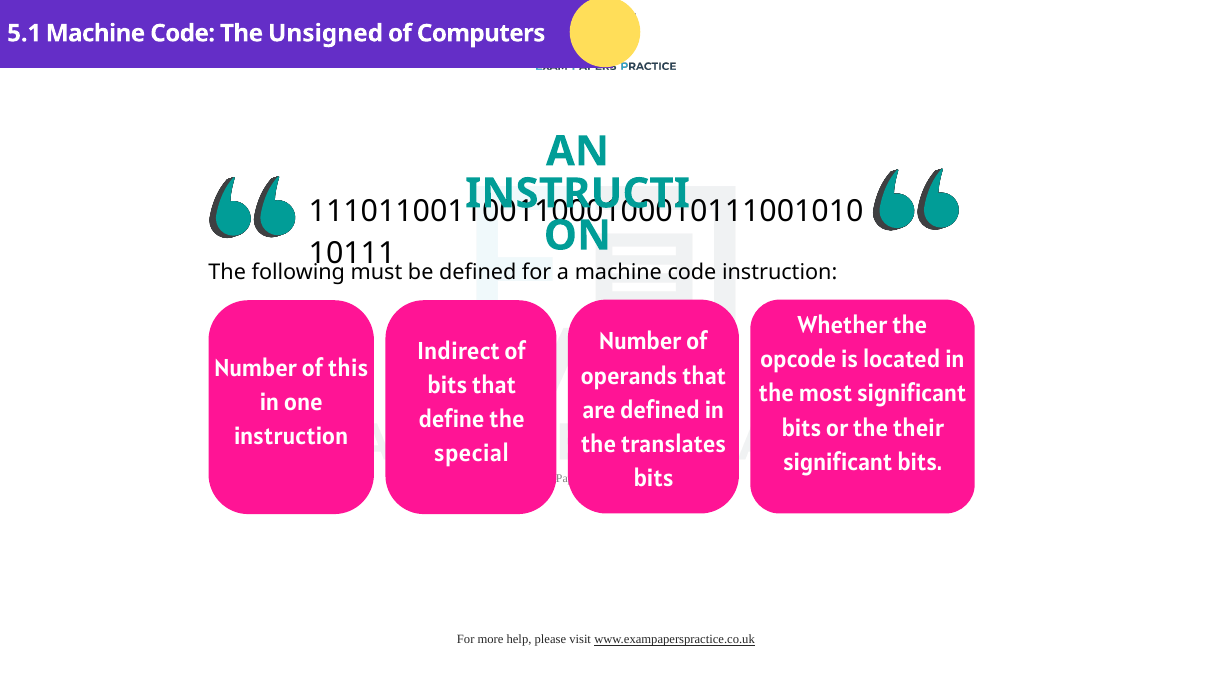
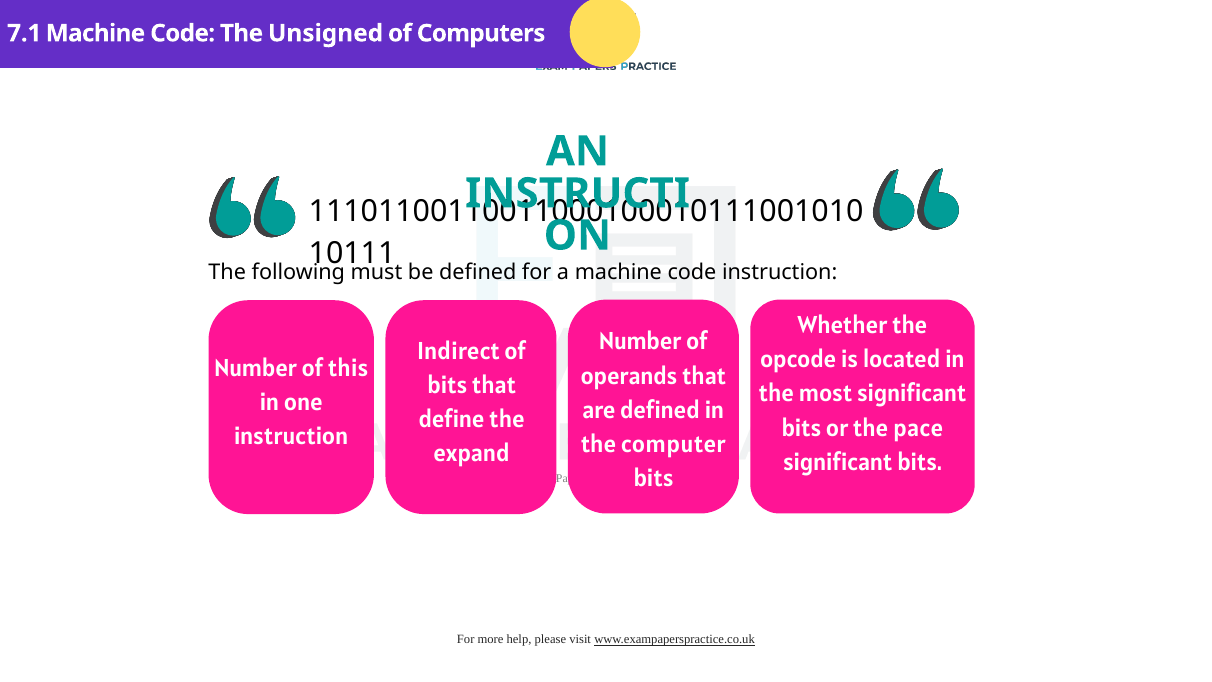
5.1: 5.1 -> 7.1
their: their -> pace
translates: translates -> computer
special: special -> expand
